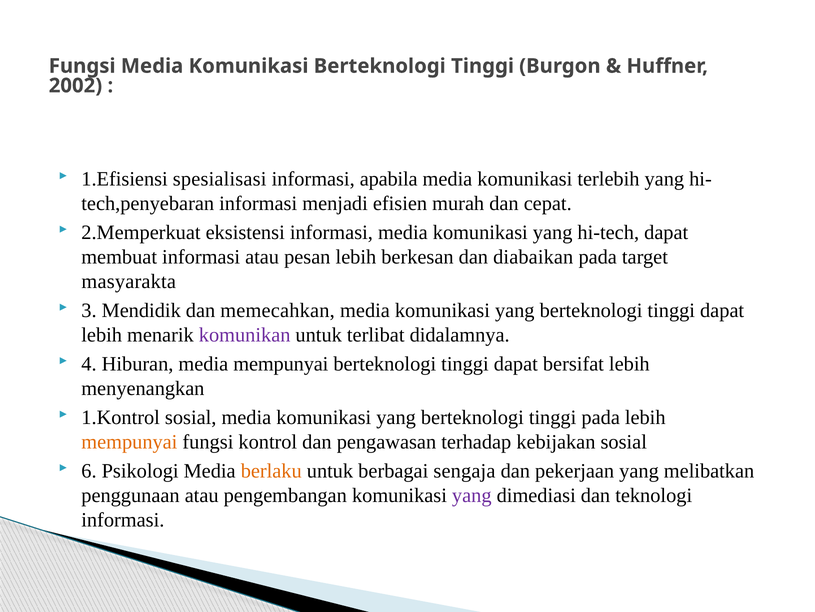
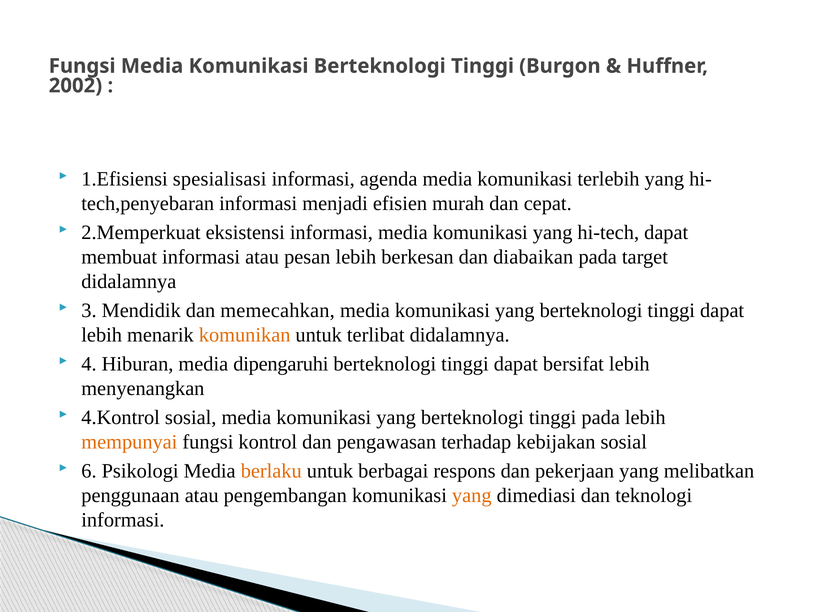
apabila: apabila -> agenda
masyarakta at (129, 281): masyarakta -> didalamnya
komunikan colour: purple -> orange
media mempunyai: mempunyai -> dipengaruhi
1.Kontrol: 1.Kontrol -> 4.Kontrol
sengaja: sengaja -> respons
yang at (472, 495) colour: purple -> orange
